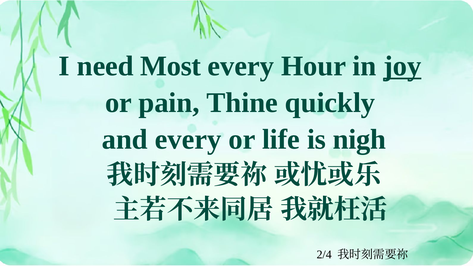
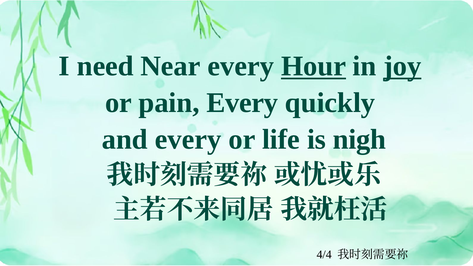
Most: Most -> Near
Hour underline: none -> present
pain Thine: Thine -> Every
2/4: 2/4 -> 4/4
